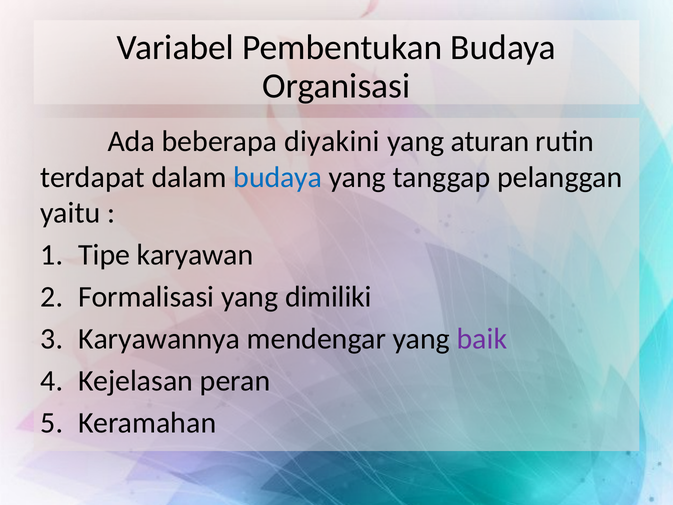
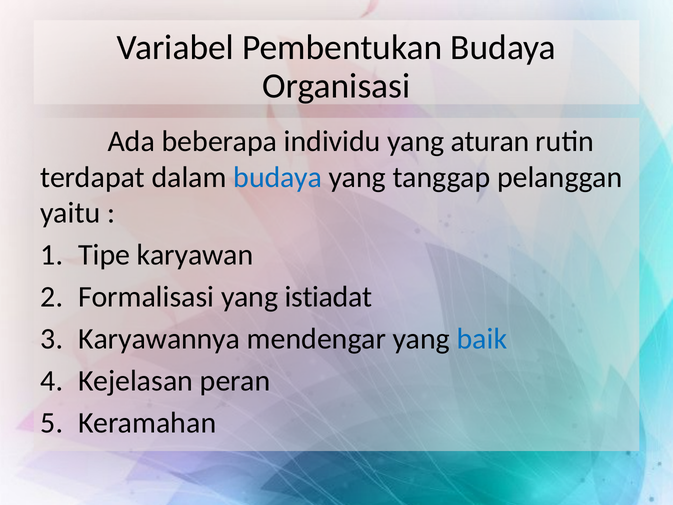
diyakini: diyakini -> individu
dimiliki: dimiliki -> istiadat
baik colour: purple -> blue
